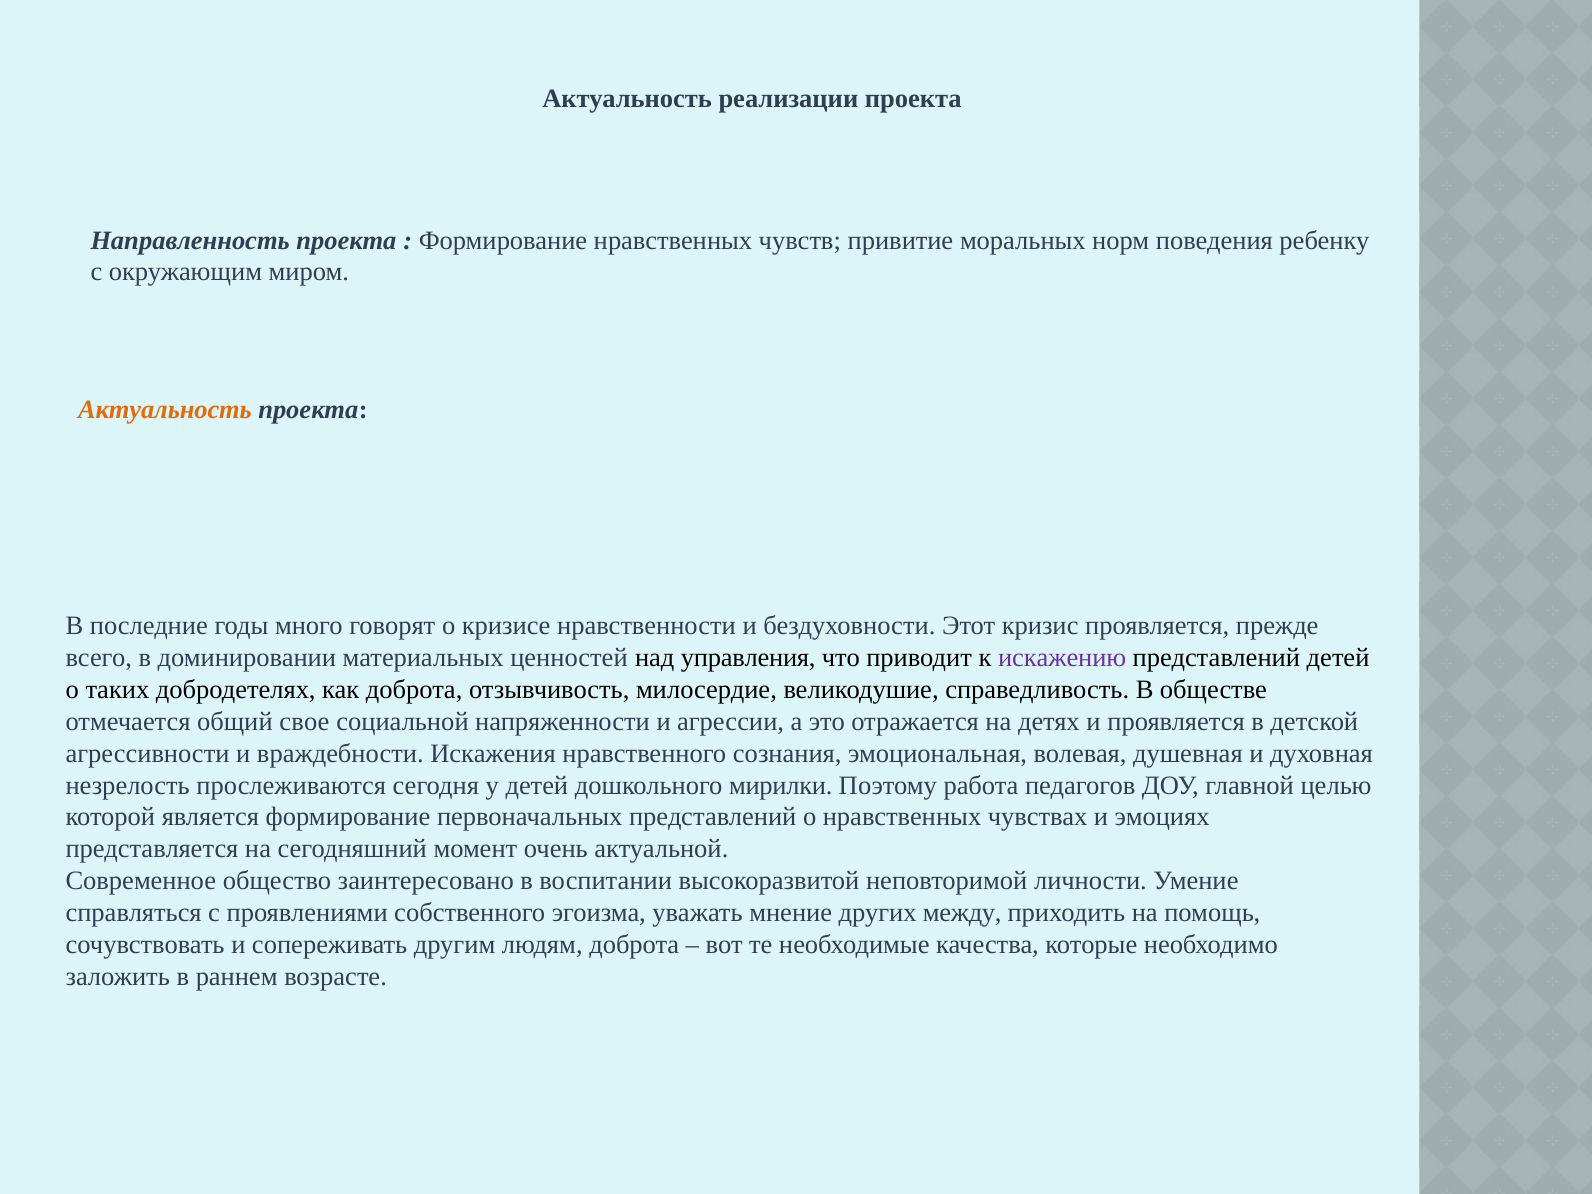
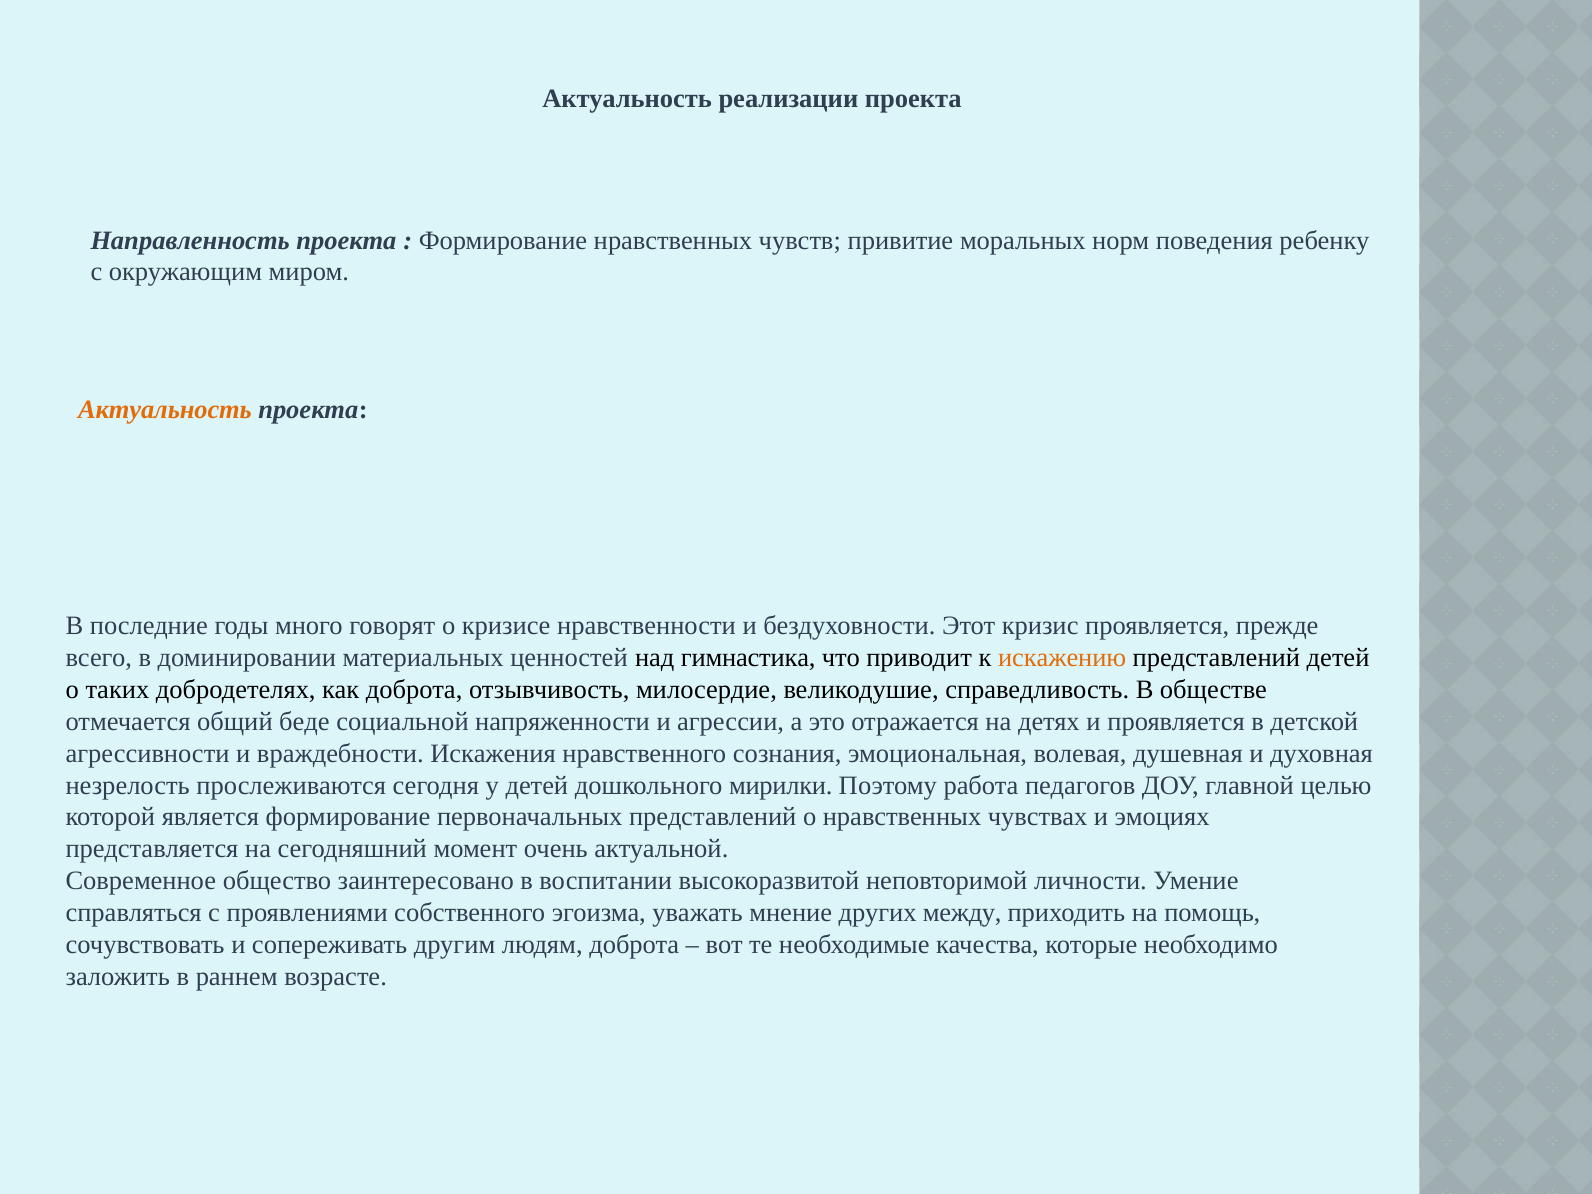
управления: управления -> гимнастика
искажению colour: purple -> orange
свое: свое -> беде
